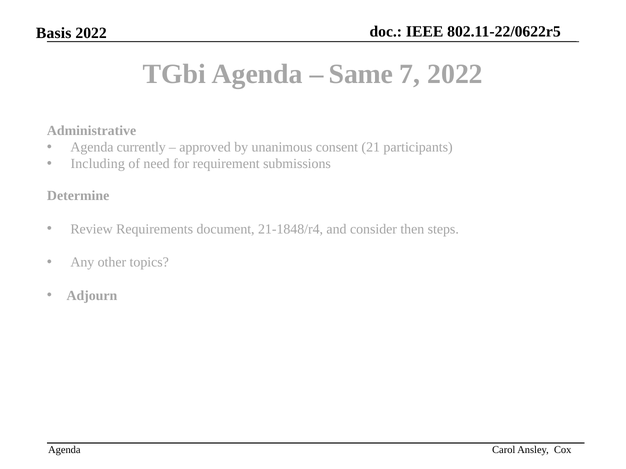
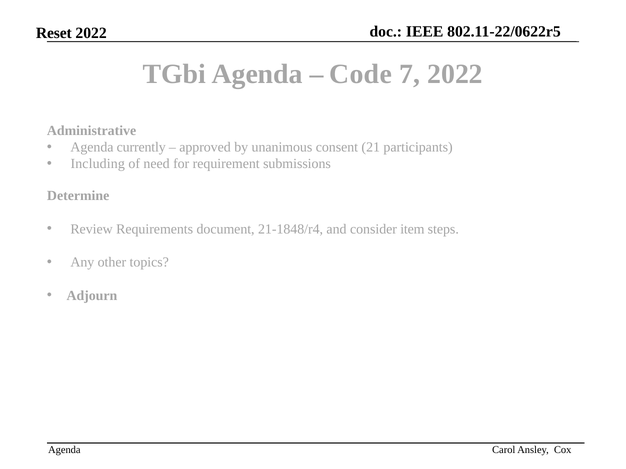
Basis: Basis -> Reset
Same: Same -> Code
then: then -> item
